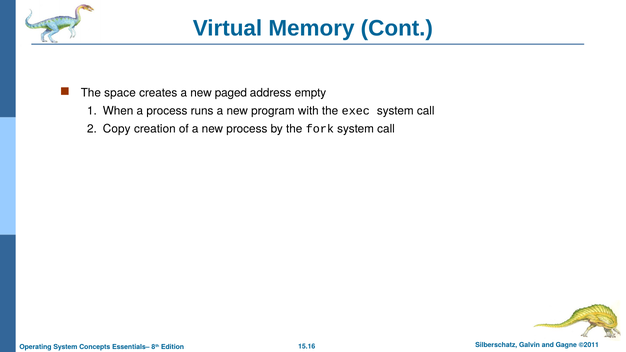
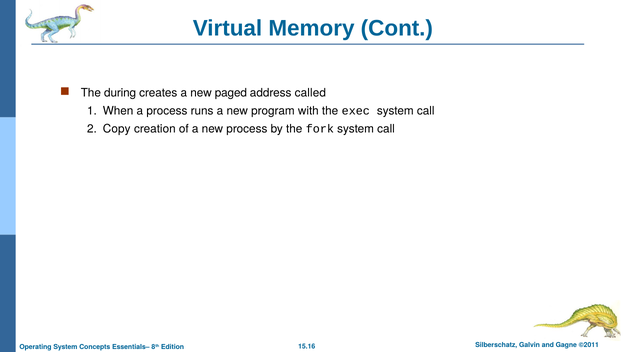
space: space -> during
empty: empty -> called
